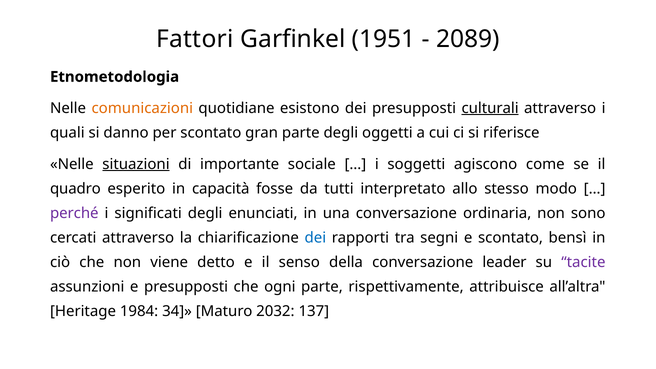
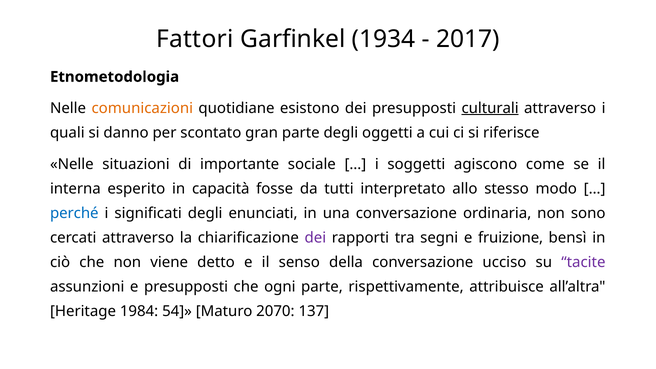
1951: 1951 -> 1934
2089: 2089 -> 2017
situazioni underline: present -> none
quadro: quadro -> interna
perché colour: purple -> blue
dei at (315, 238) colour: blue -> purple
e scontato: scontato -> fruizione
leader: leader -> ucciso
34: 34 -> 54
2032: 2032 -> 2070
